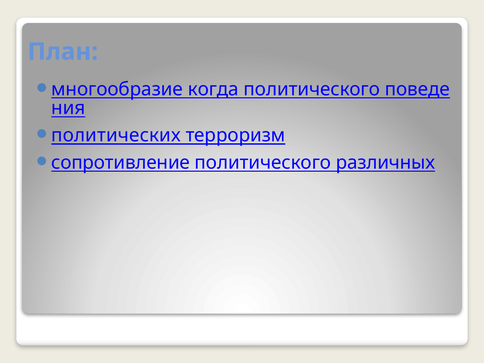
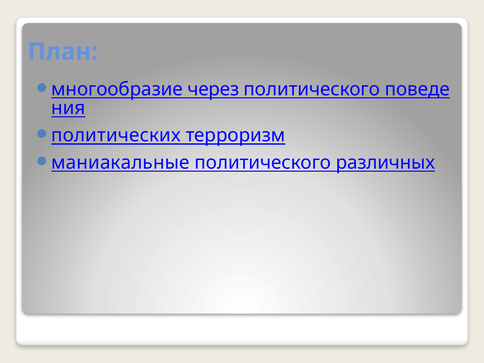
когда: когда -> через
сопротивление: сопротивление -> маниакальные
